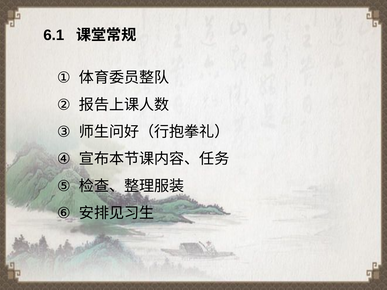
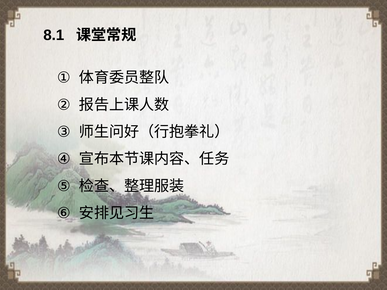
6.1: 6.1 -> 8.1
